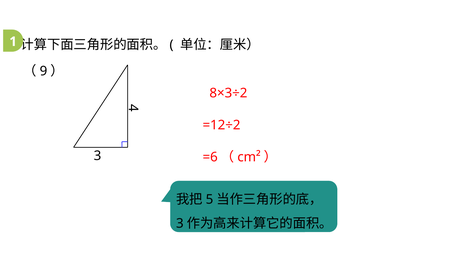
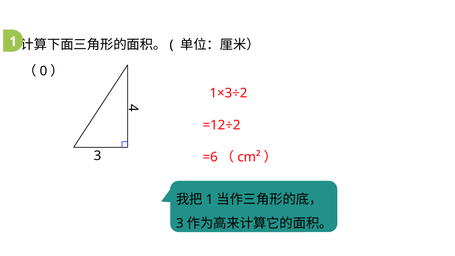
9: 9 -> 0
8×3÷2: 8×3÷2 -> 1×3÷2
5 at (210, 199): 5 -> 1
